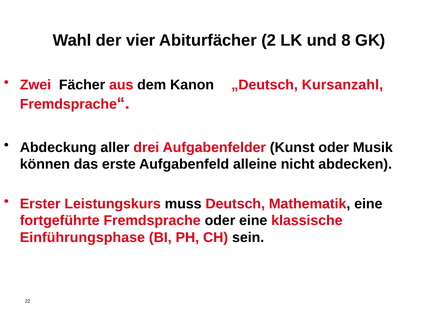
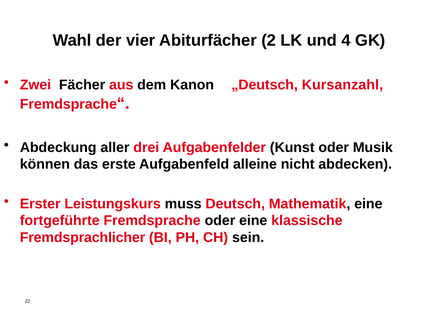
8: 8 -> 4
Einführungsphase: Einführungsphase -> Fremdsprachlicher
